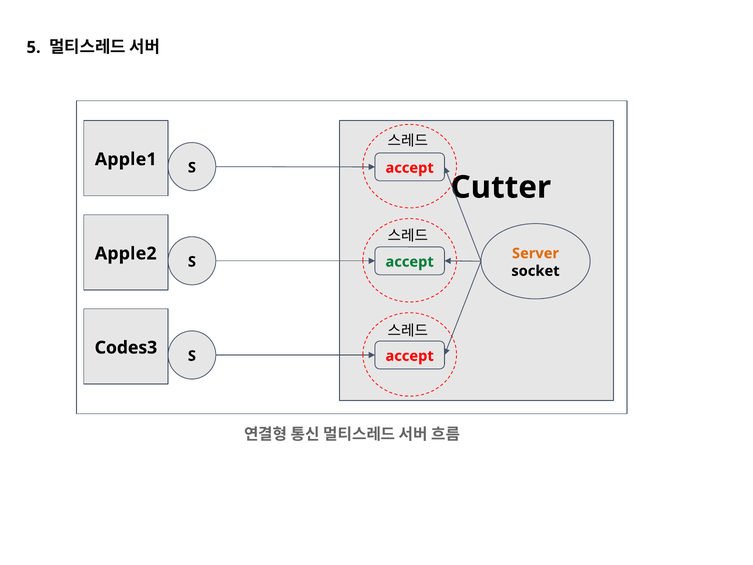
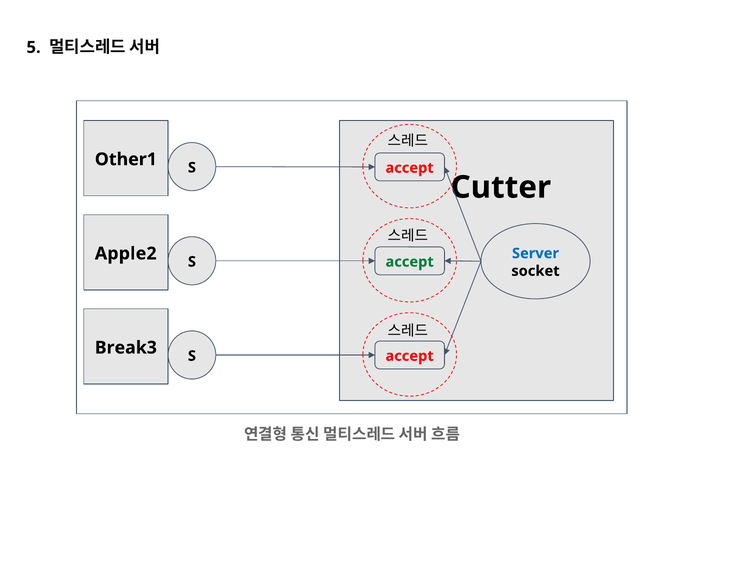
Apple1: Apple1 -> Other1
Server colour: orange -> blue
Codes3: Codes3 -> Break3
